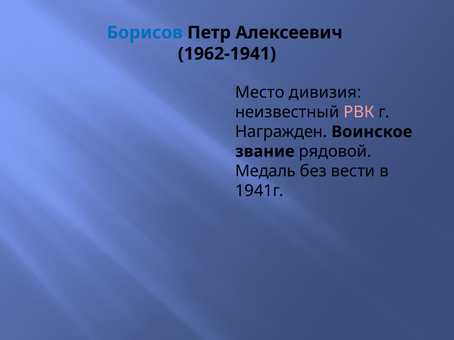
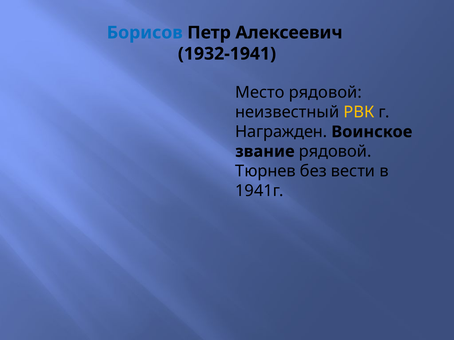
1962-1941: 1962-1941 -> 1932-1941
Место дивизия: дивизия -> рядовой
РВК colour: pink -> yellow
Медаль: Медаль -> Тюрнев
